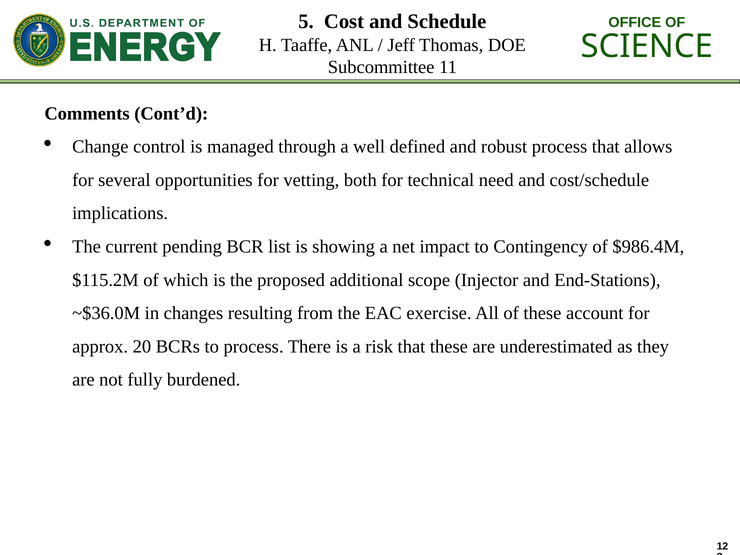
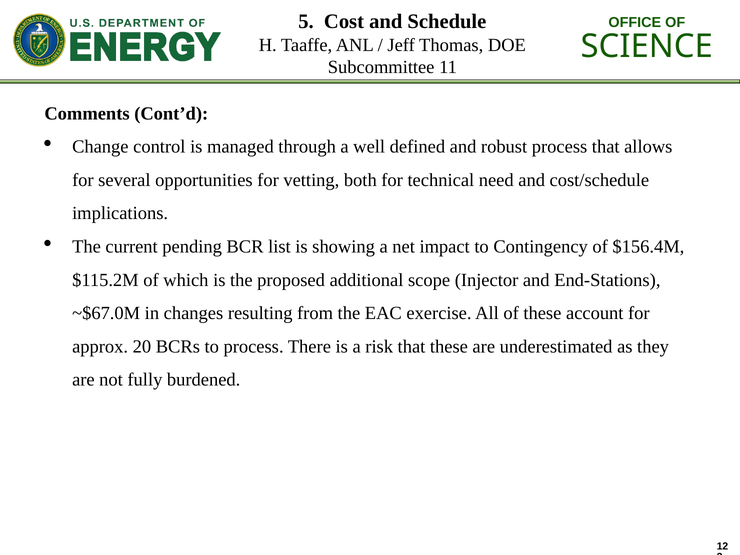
$986.4M: $986.4M -> $156.4M
~$36.0M: ~$36.0M -> ~$67.0M
